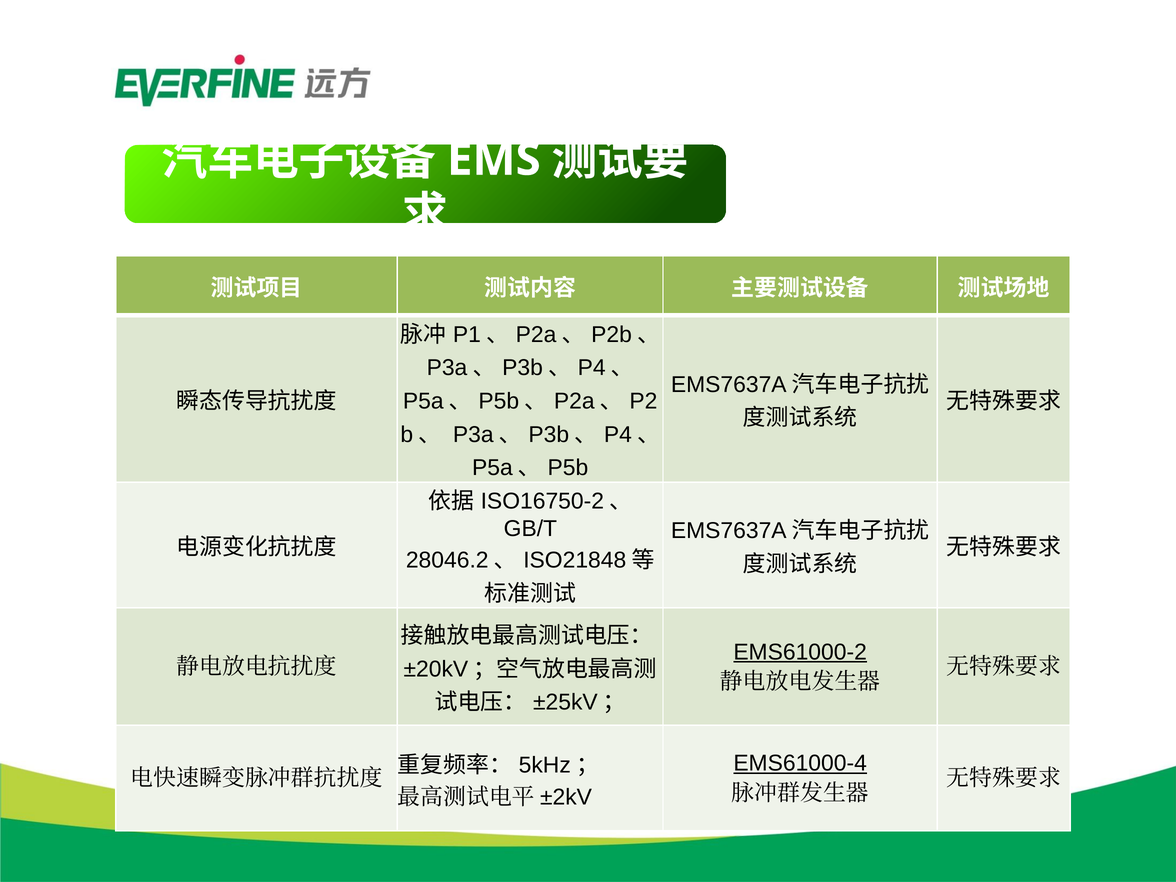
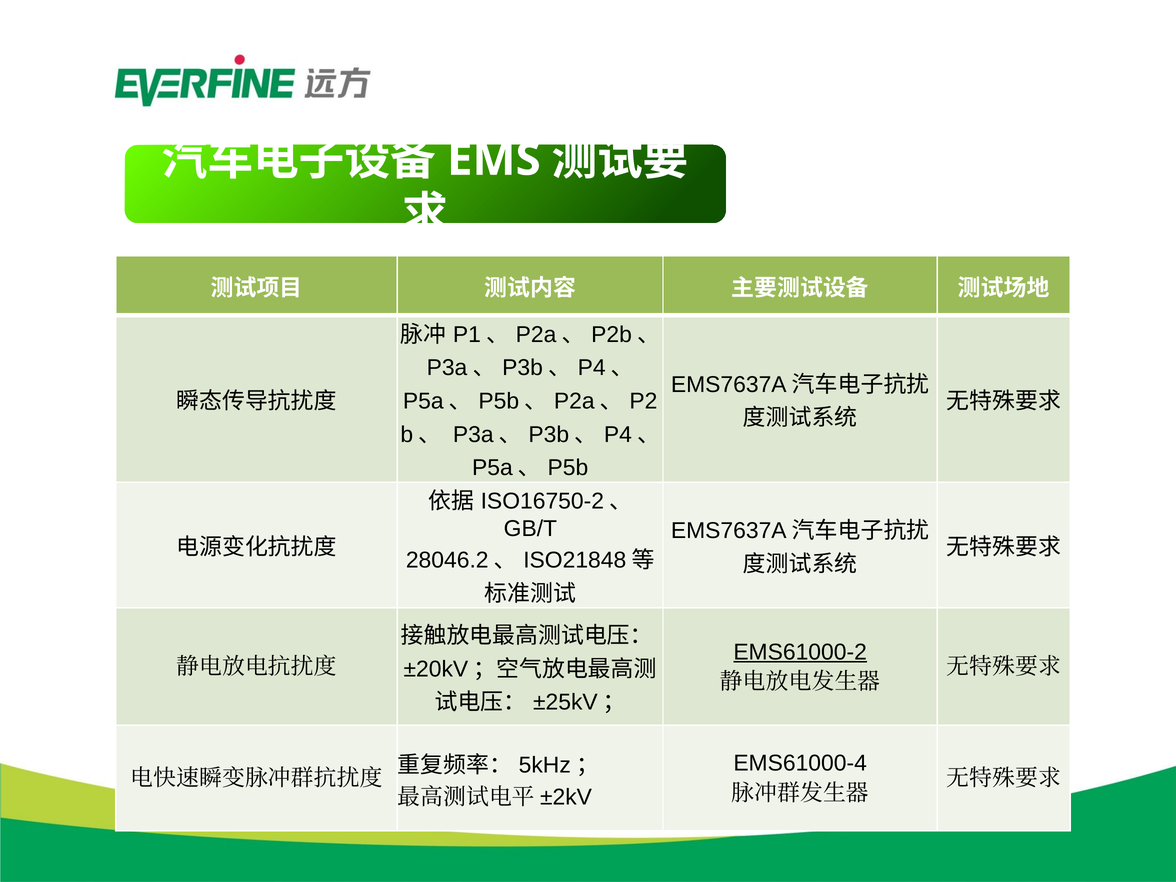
EMS61000-4 underline: present -> none
